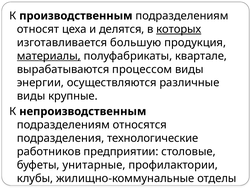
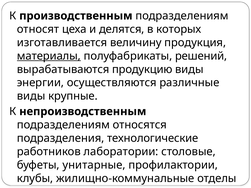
которых underline: present -> none
большую: большую -> величину
квартале: квартале -> решений
процессом: процессом -> продукцию
предприятии: предприятии -> лаборатории
